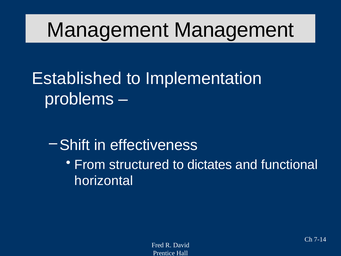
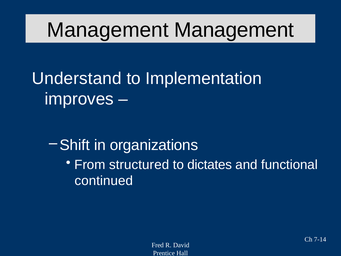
Established: Established -> Understand
problems: problems -> improves
effectiveness: effectiveness -> organizations
horizontal: horizontal -> continued
